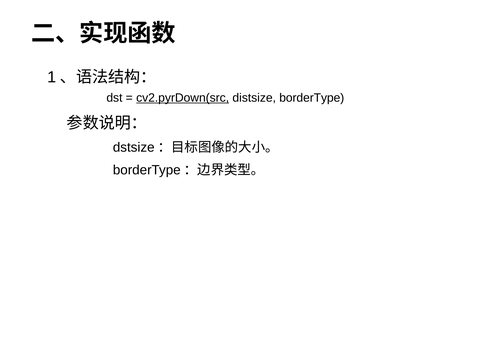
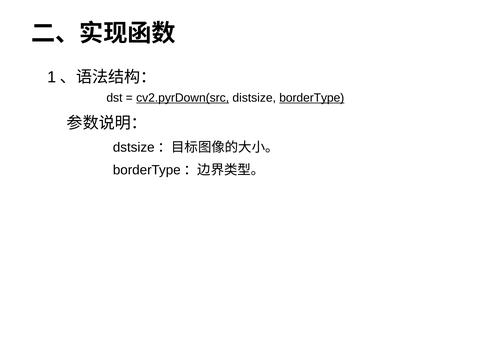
borderType underline: none -> present
